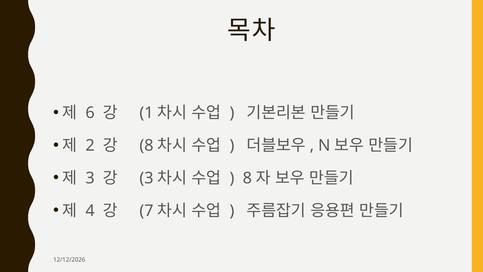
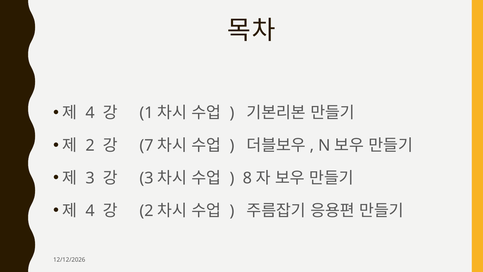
6 at (90, 113): 6 -> 4
8 at (146, 145): 8 -> 7
7 at (146, 210): 7 -> 2
